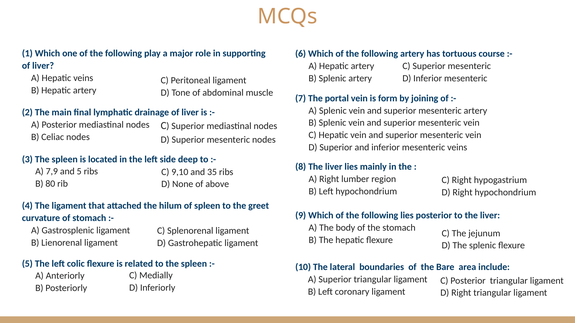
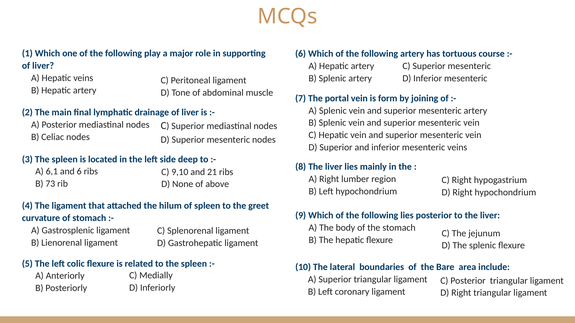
7,9: 7,9 -> 6,1
and 5: 5 -> 6
35: 35 -> 21
80: 80 -> 73
